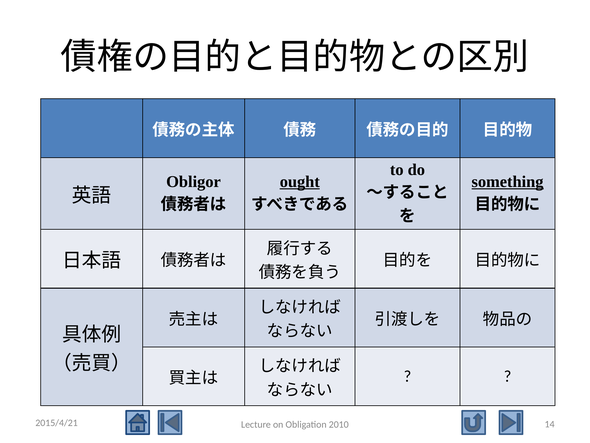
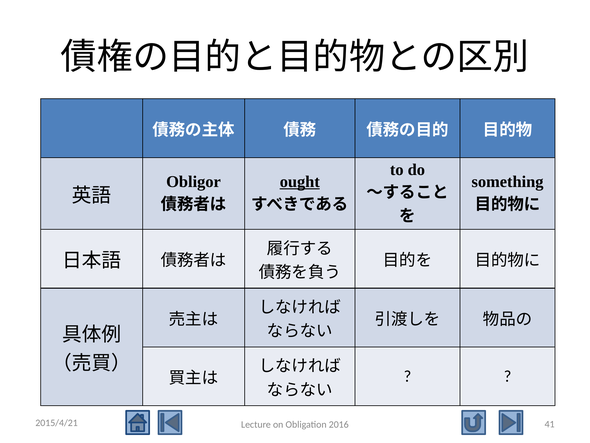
something underline: present -> none
14: 14 -> 41
2010: 2010 -> 2016
